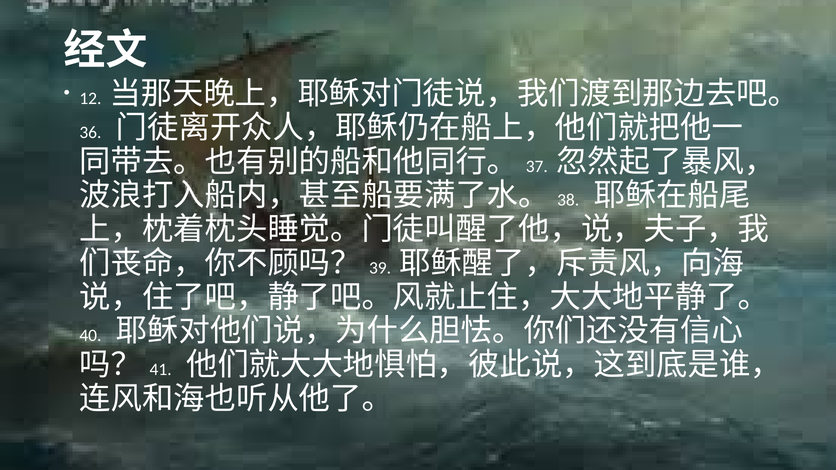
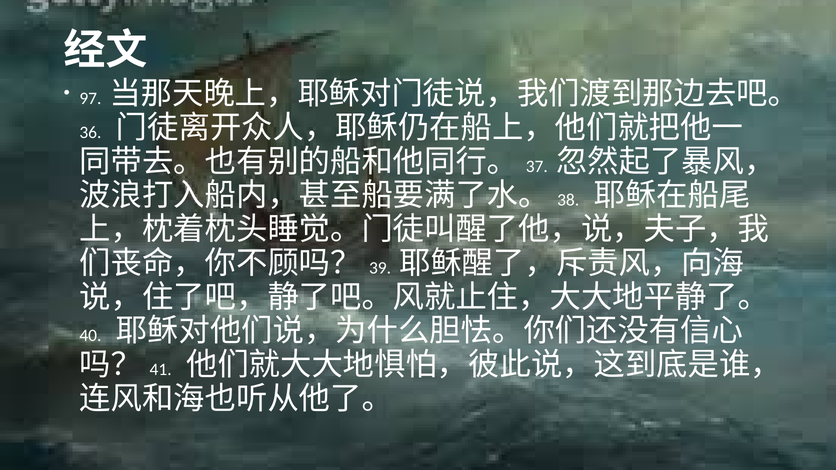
12: 12 -> 97
